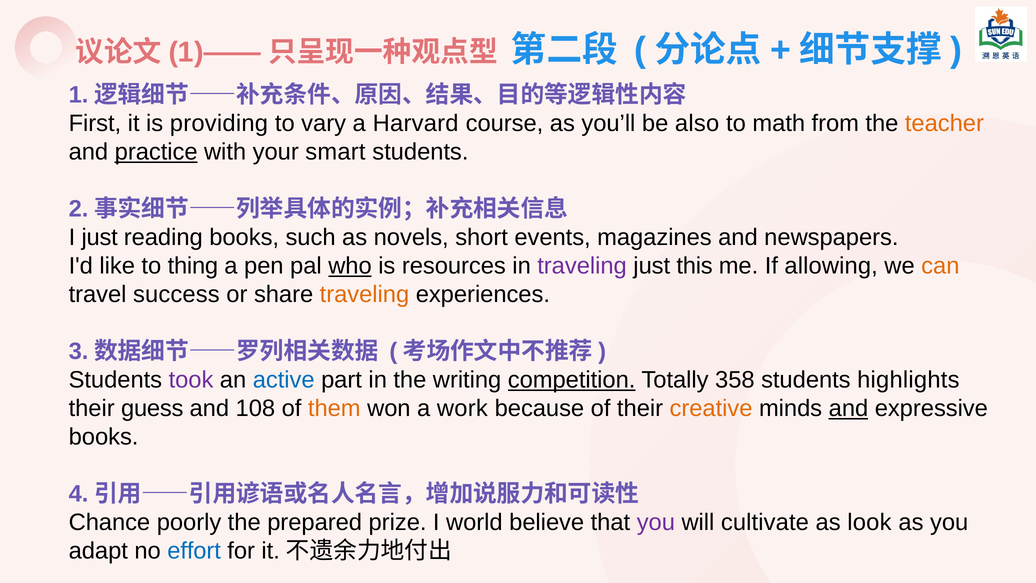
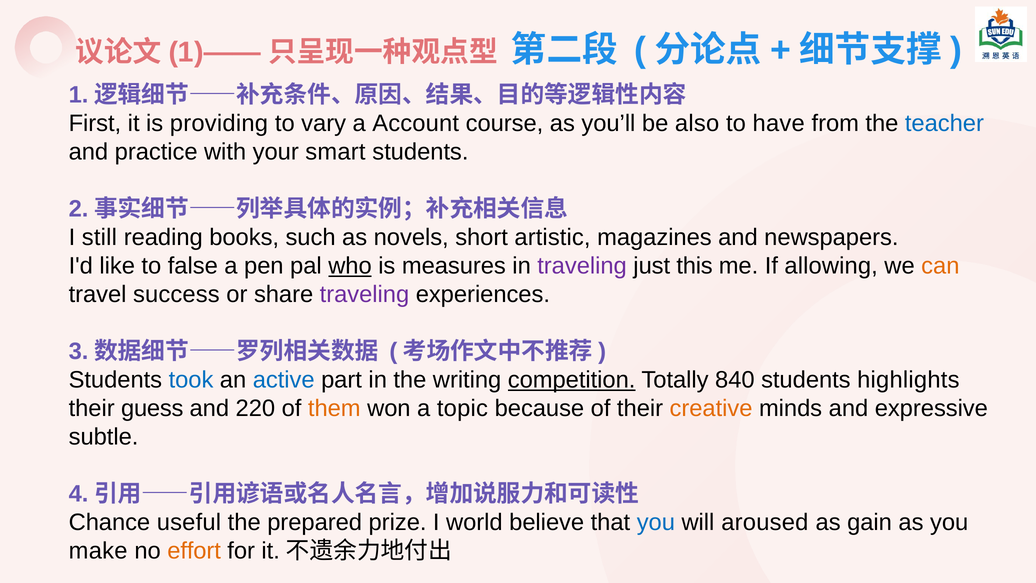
Harvard: Harvard -> Account
math: math -> have
teacher colour: orange -> blue
practice underline: present -> none
I just: just -> still
events: events -> artistic
thing: thing -> false
resources: resources -> measures
traveling at (364, 294) colour: orange -> purple
took colour: purple -> blue
358: 358 -> 840
108: 108 -> 220
work: work -> topic
and at (848, 408) underline: present -> none
books at (104, 437): books -> subtle
poorly: poorly -> useful
you at (656, 522) colour: purple -> blue
cultivate: cultivate -> aroused
look: look -> gain
adapt: adapt -> make
effort colour: blue -> orange
